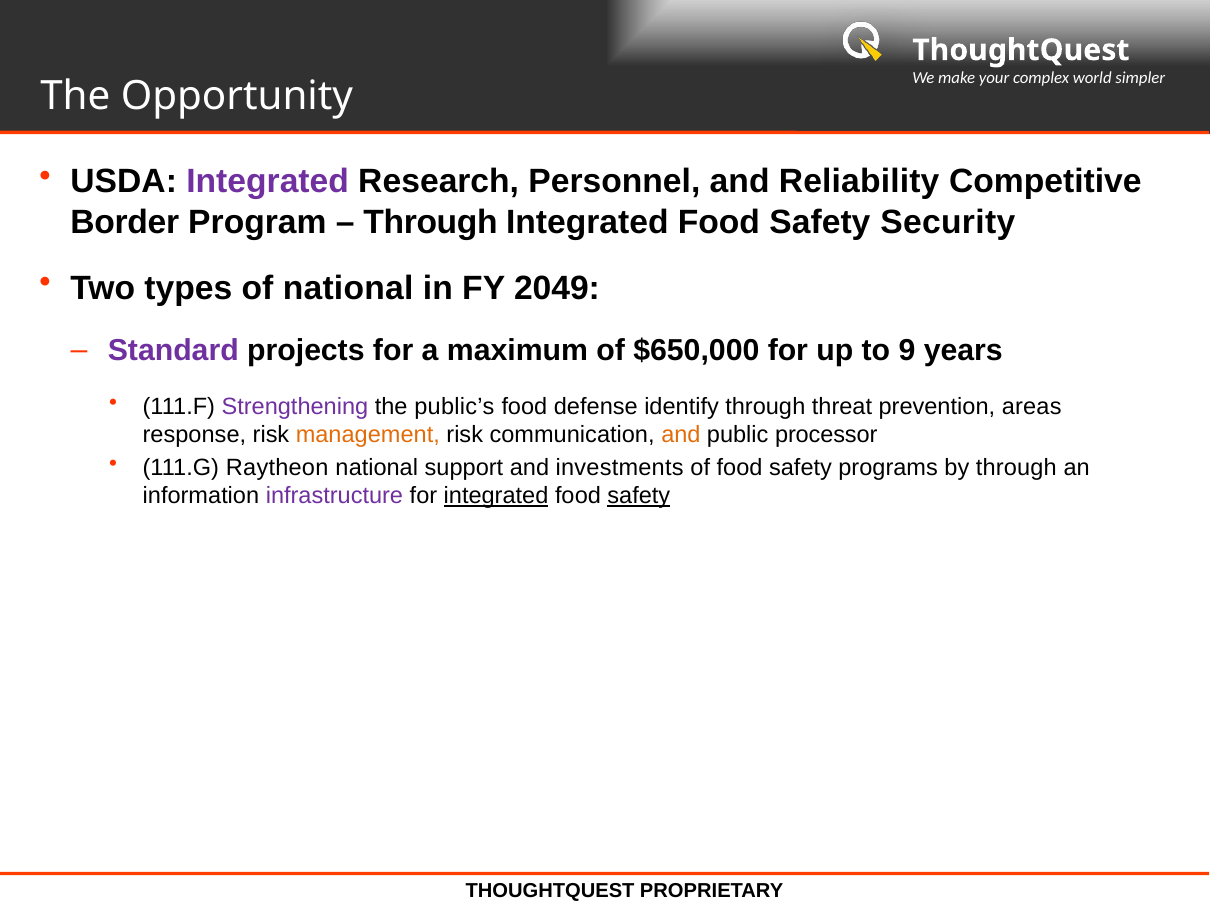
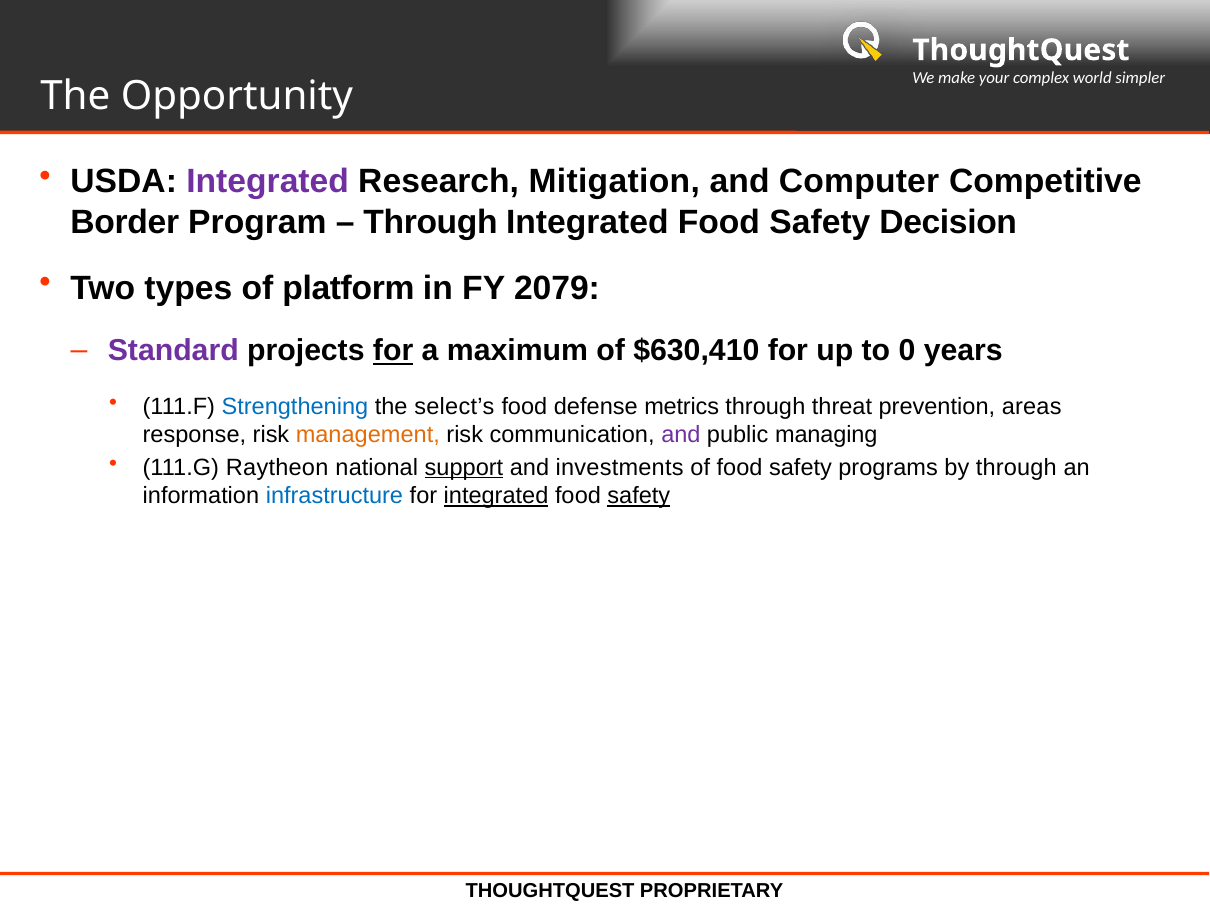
Personnel: Personnel -> Mitigation
Reliability: Reliability -> Computer
Security: Security -> Decision
of national: national -> platform
2049: 2049 -> 2079
for at (393, 351) underline: none -> present
$650,000: $650,000 -> $630,410
9: 9 -> 0
Strengthening colour: purple -> blue
public’s: public’s -> select’s
identify: identify -> metrics
and at (681, 434) colour: orange -> purple
processor: processor -> managing
support underline: none -> present
infrastructure colour: purple -> blue
